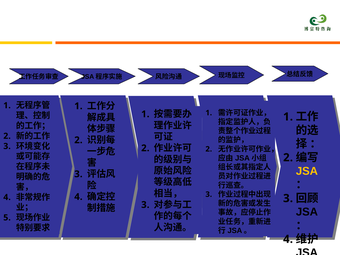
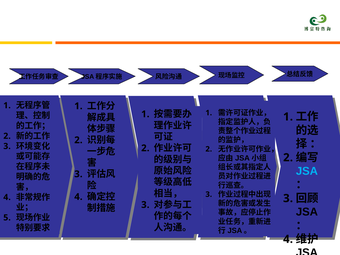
JSA at (307, 171) colour: yellow -> light blue
